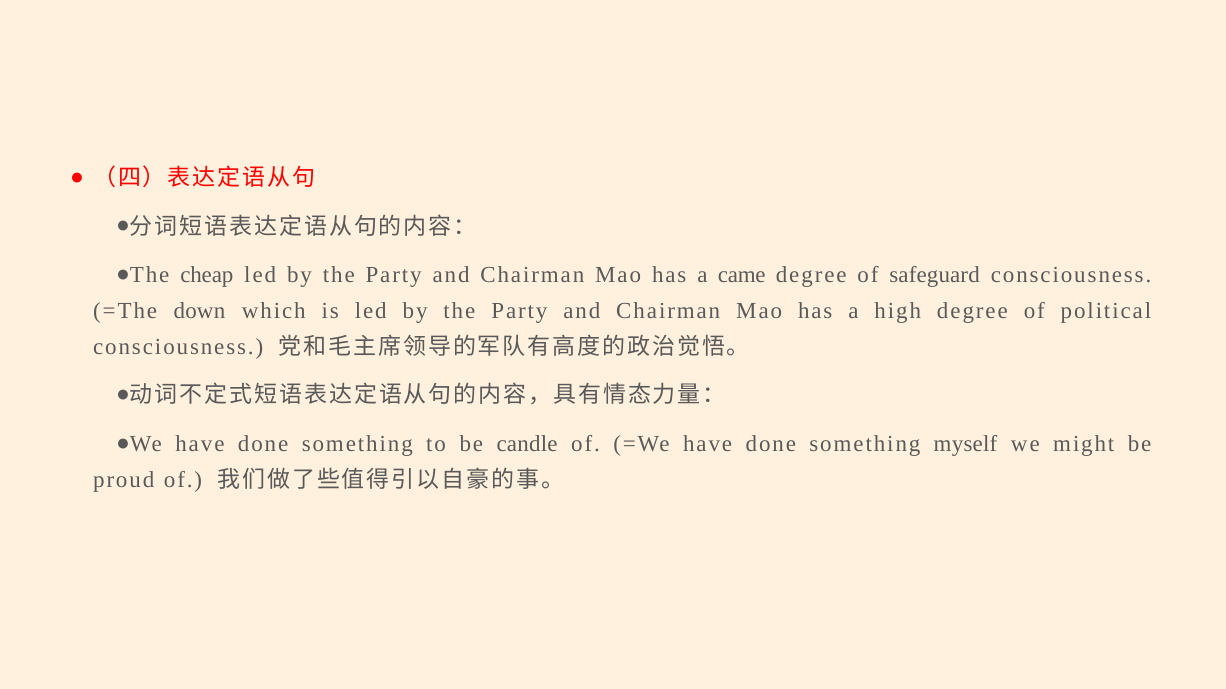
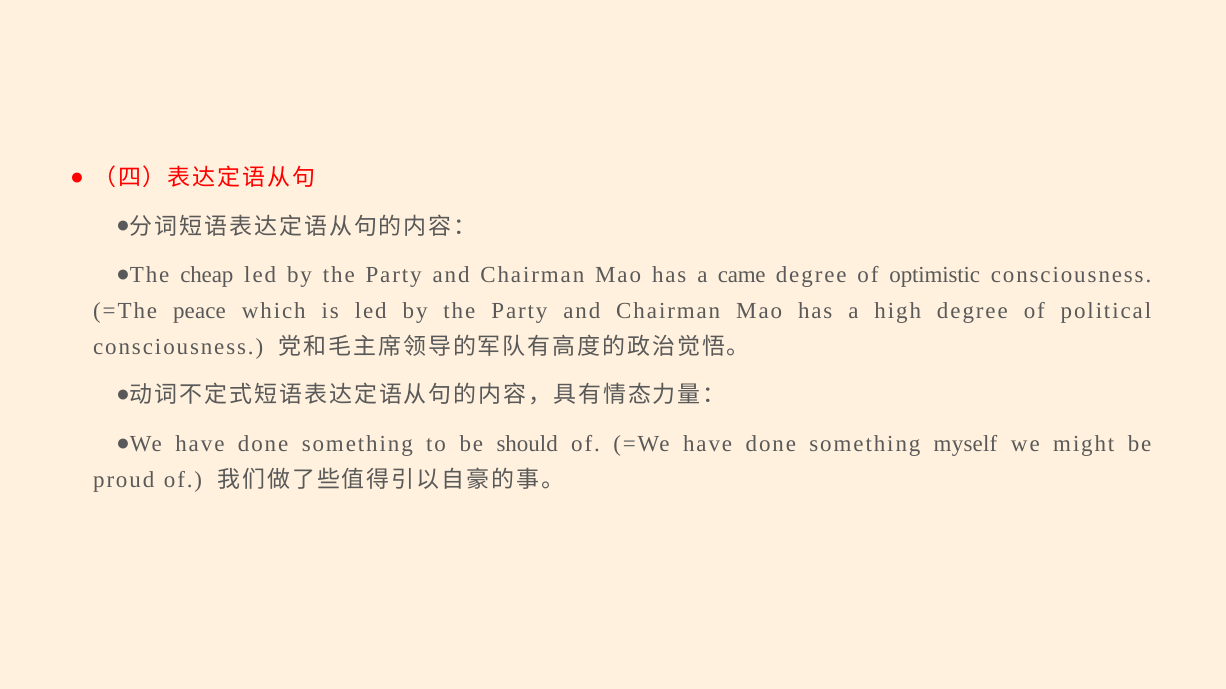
safeguard: safeguard -> optimistic
down: down -> peace
candle: candle -> should
